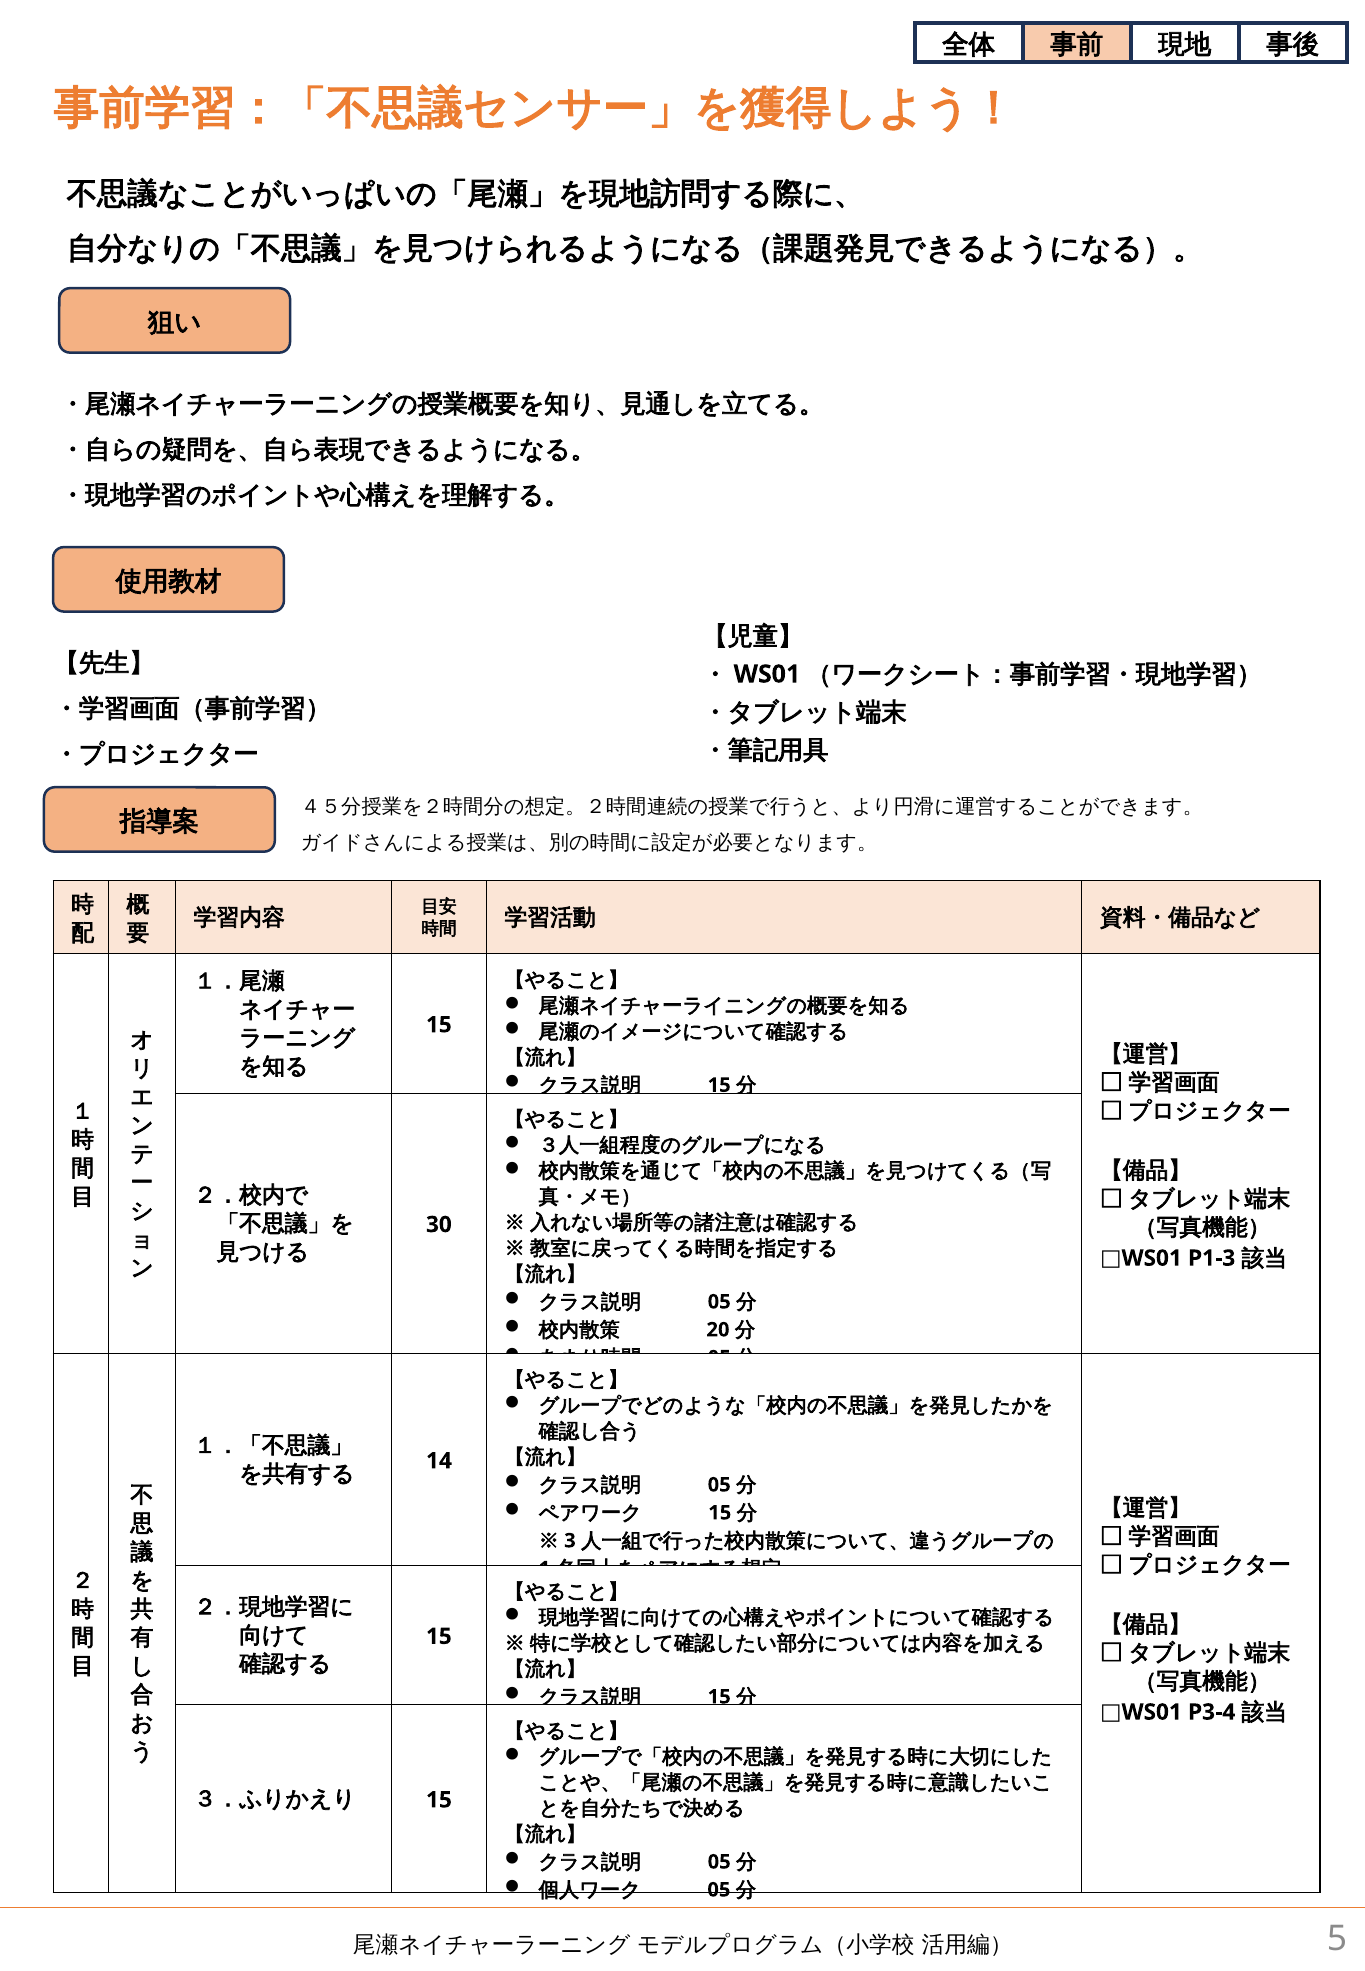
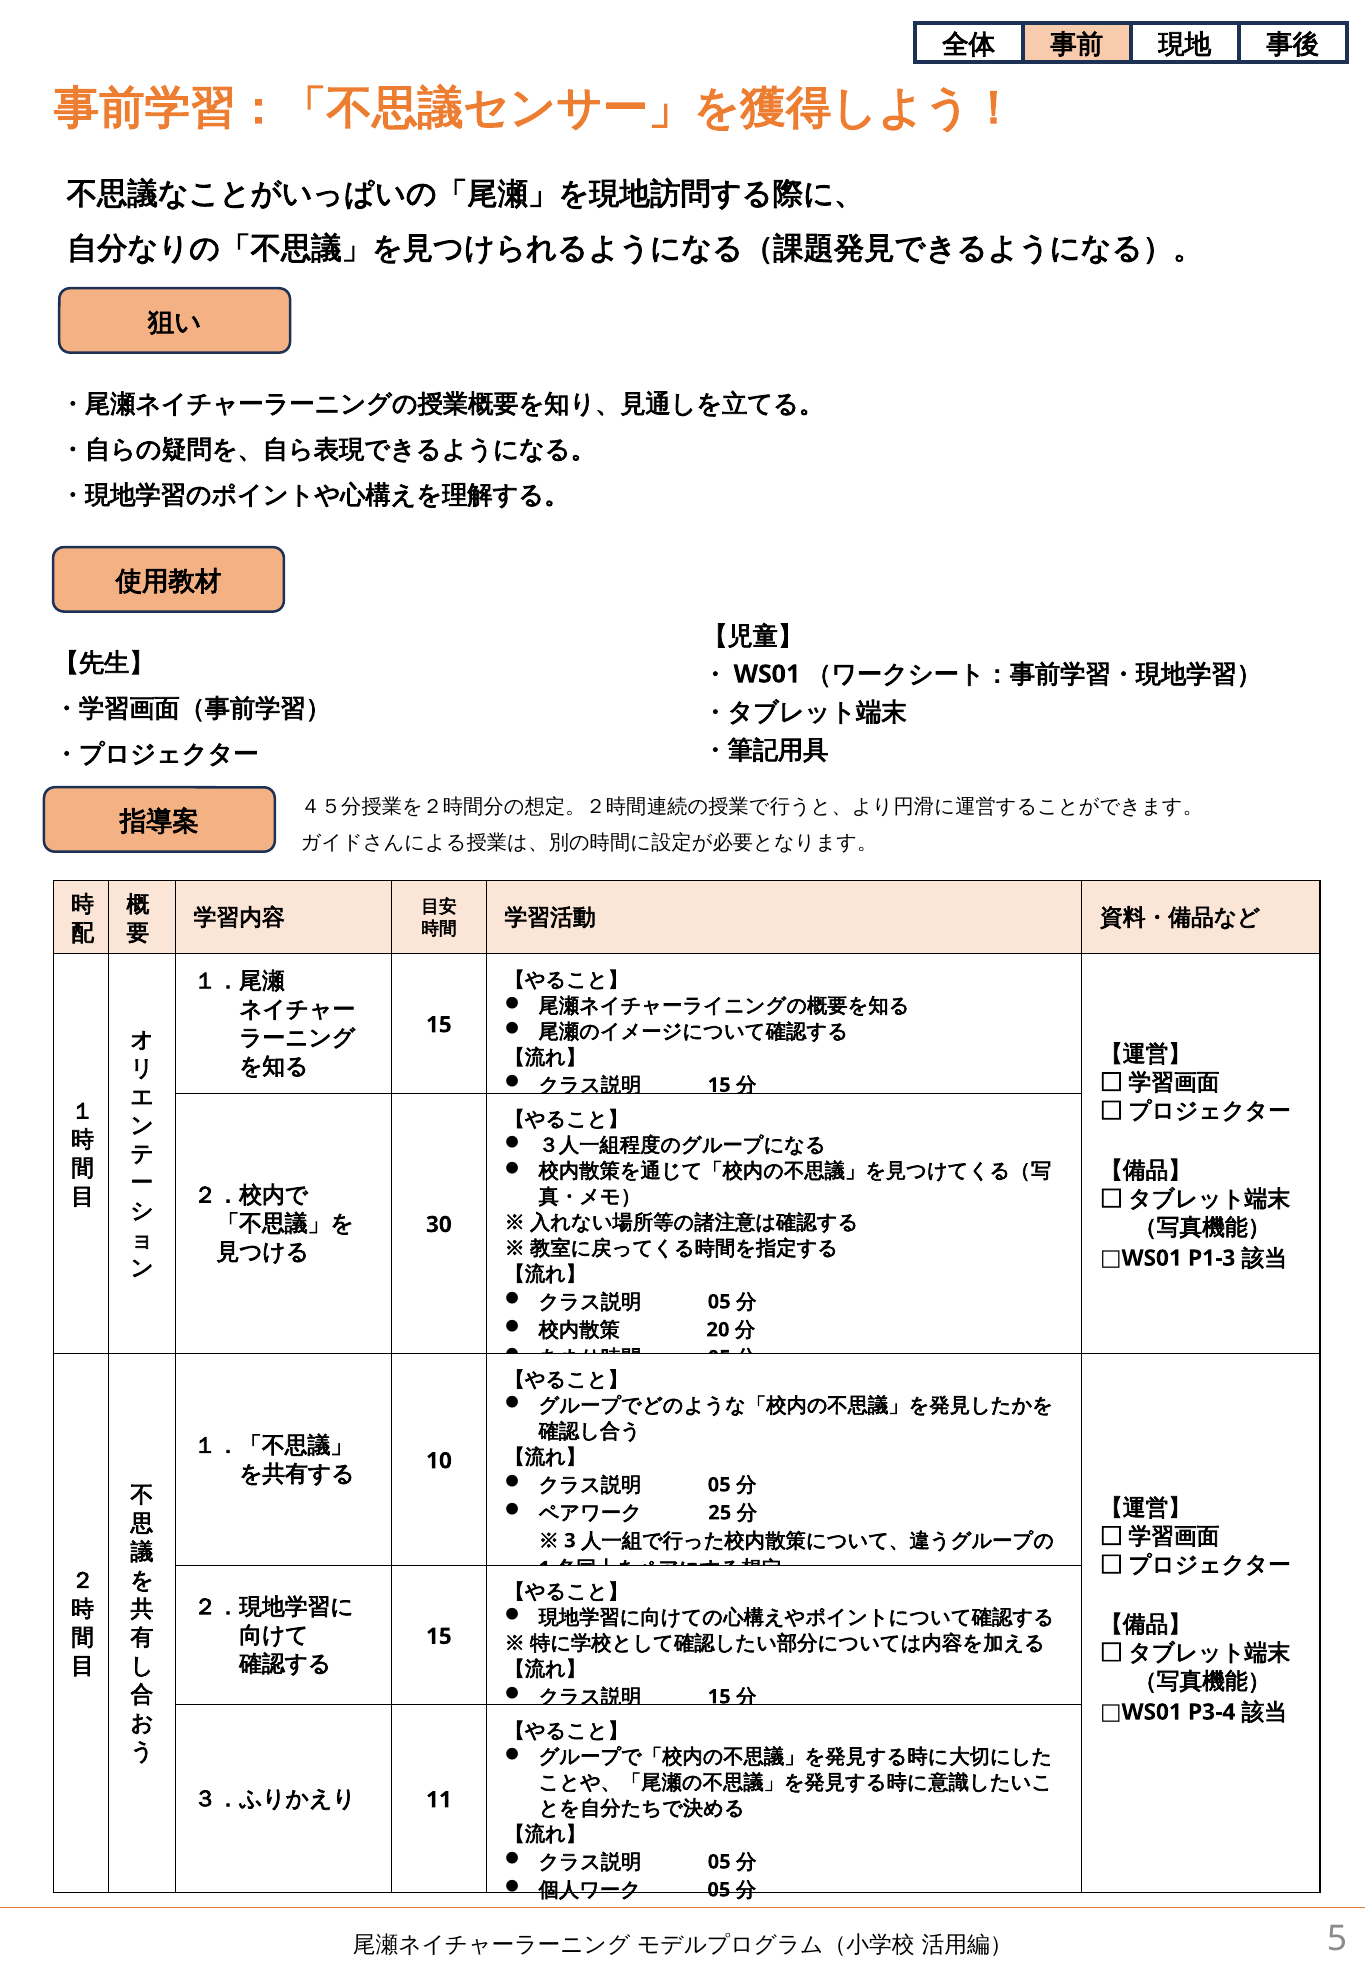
14: 14 -> 10
15 at (720, 1513): 15 -> 25
15 at (439, 1801): 15 -> 11
